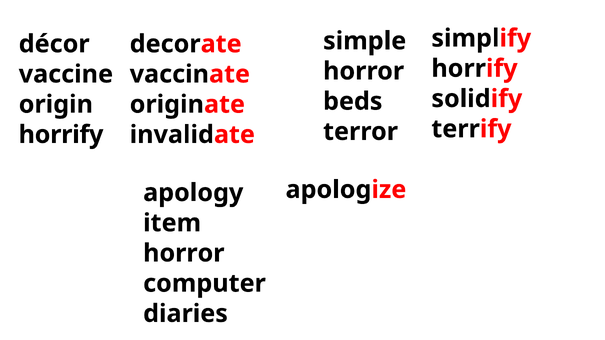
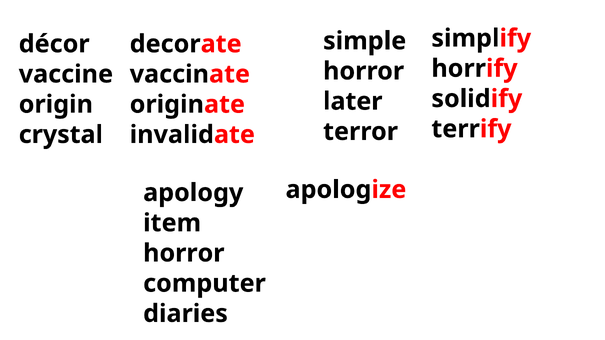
beds: beds -> later
horrify at (61, 135): horrify -> crystal
